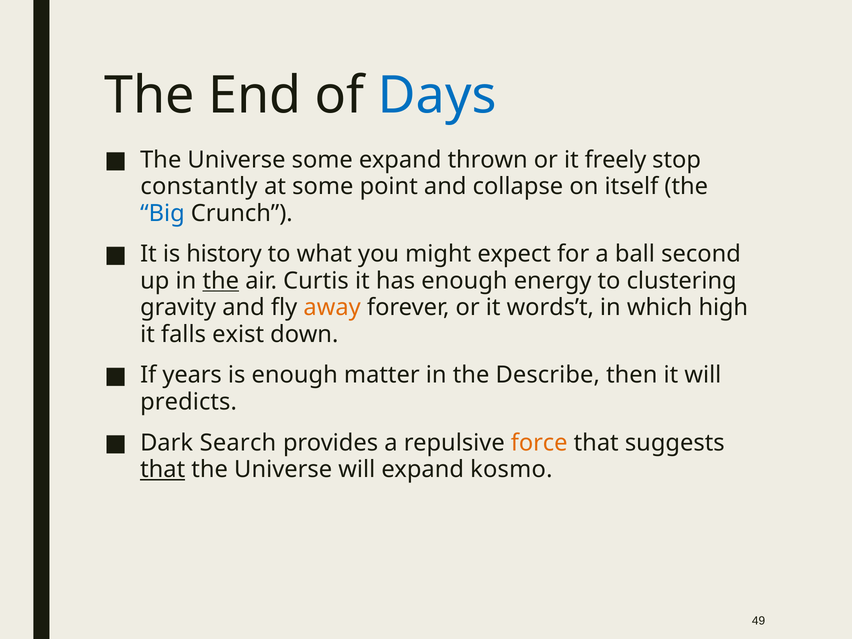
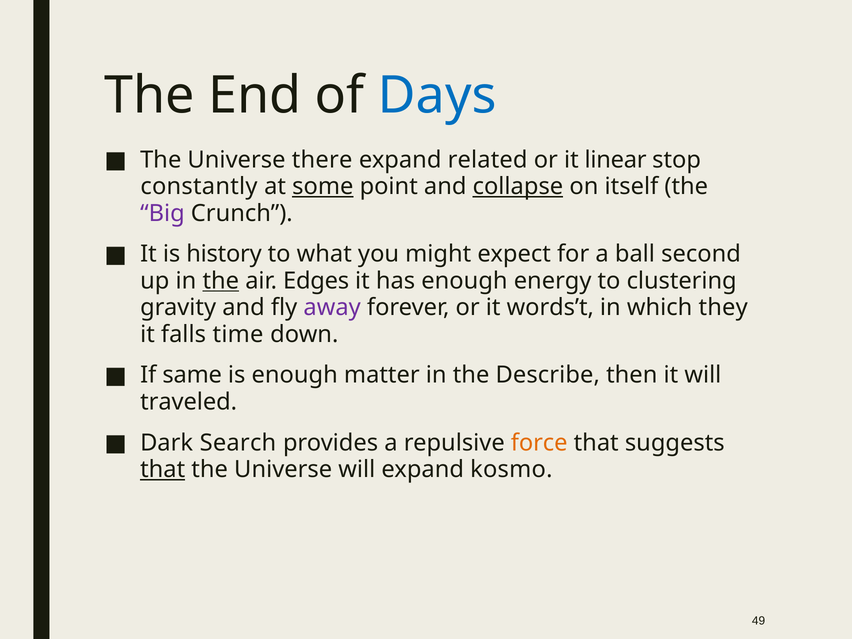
Universe some: some -> there
thrown: thrown -> related
freely: freely -> linear
some at (323, 187) underline: none -> present
collapse underline: none -> present
Big colour: blue -> purple
Curtis: Curtis -> Edges
away colour: orange -> purple
high: high -> they
exist: exist -> time
years: years -> same
predicts: predicts -> traveled
